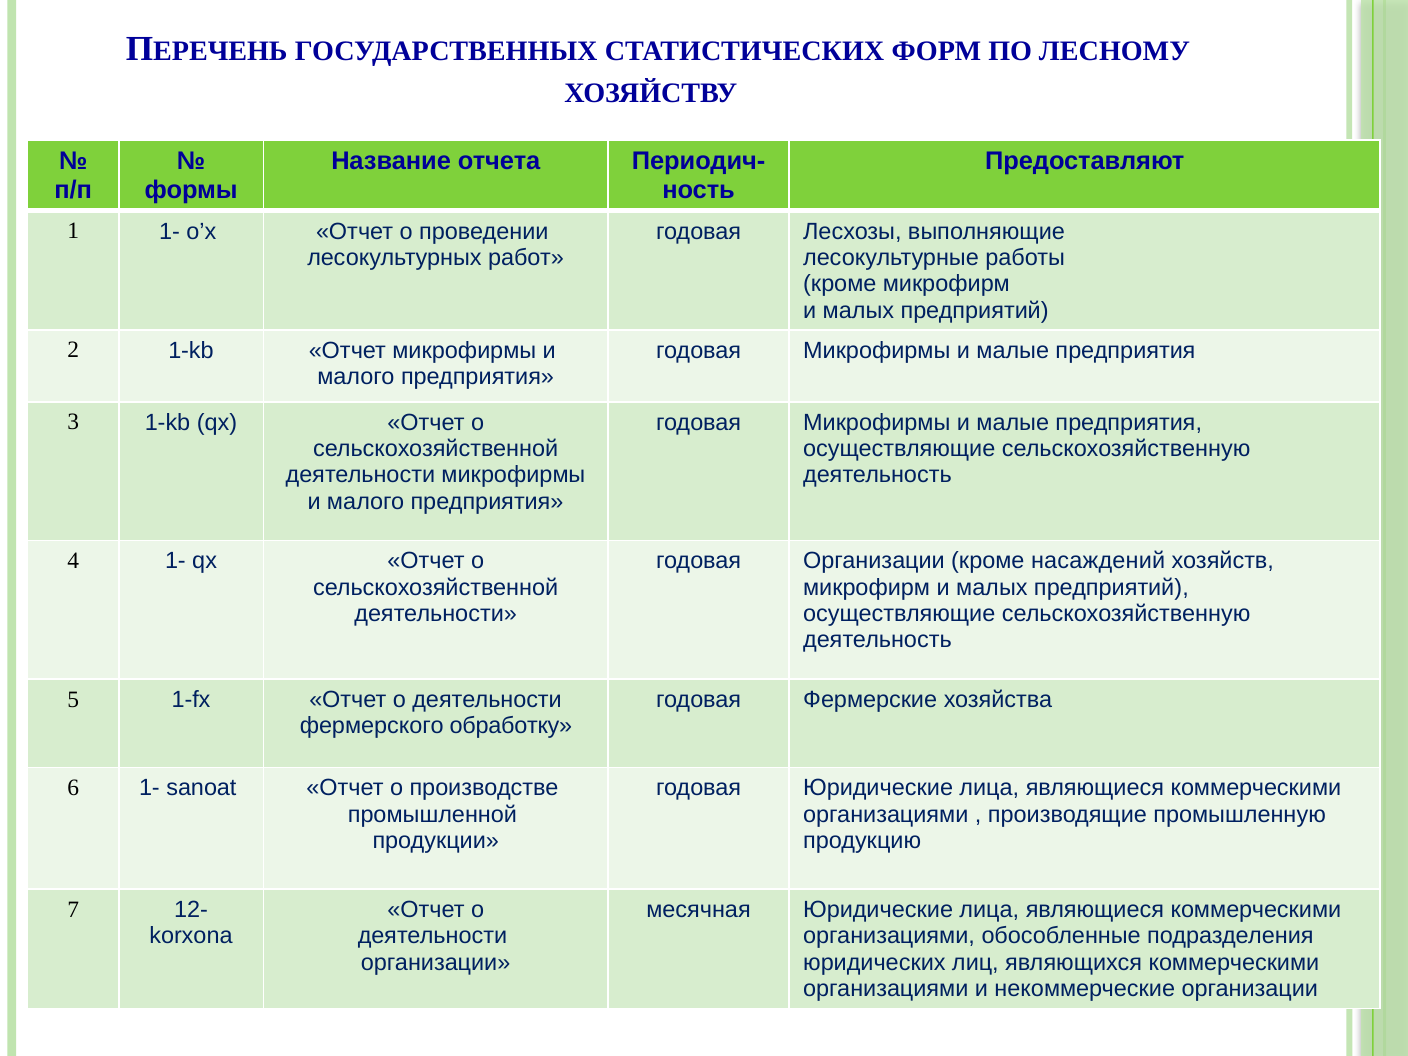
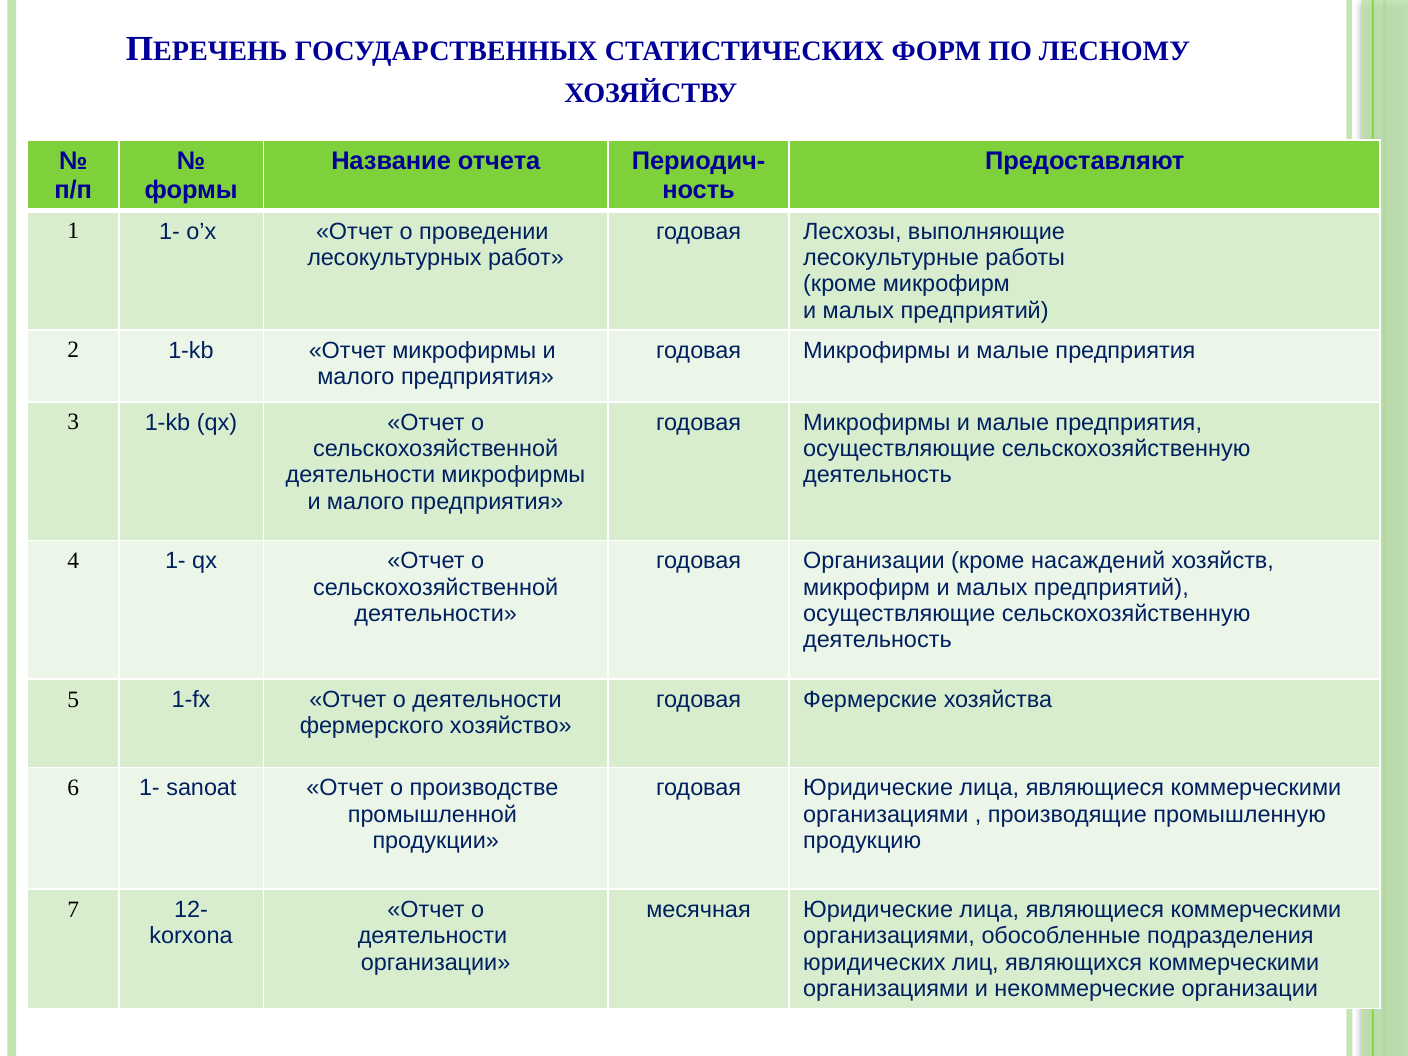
обработку: обработку -> хозяйство
